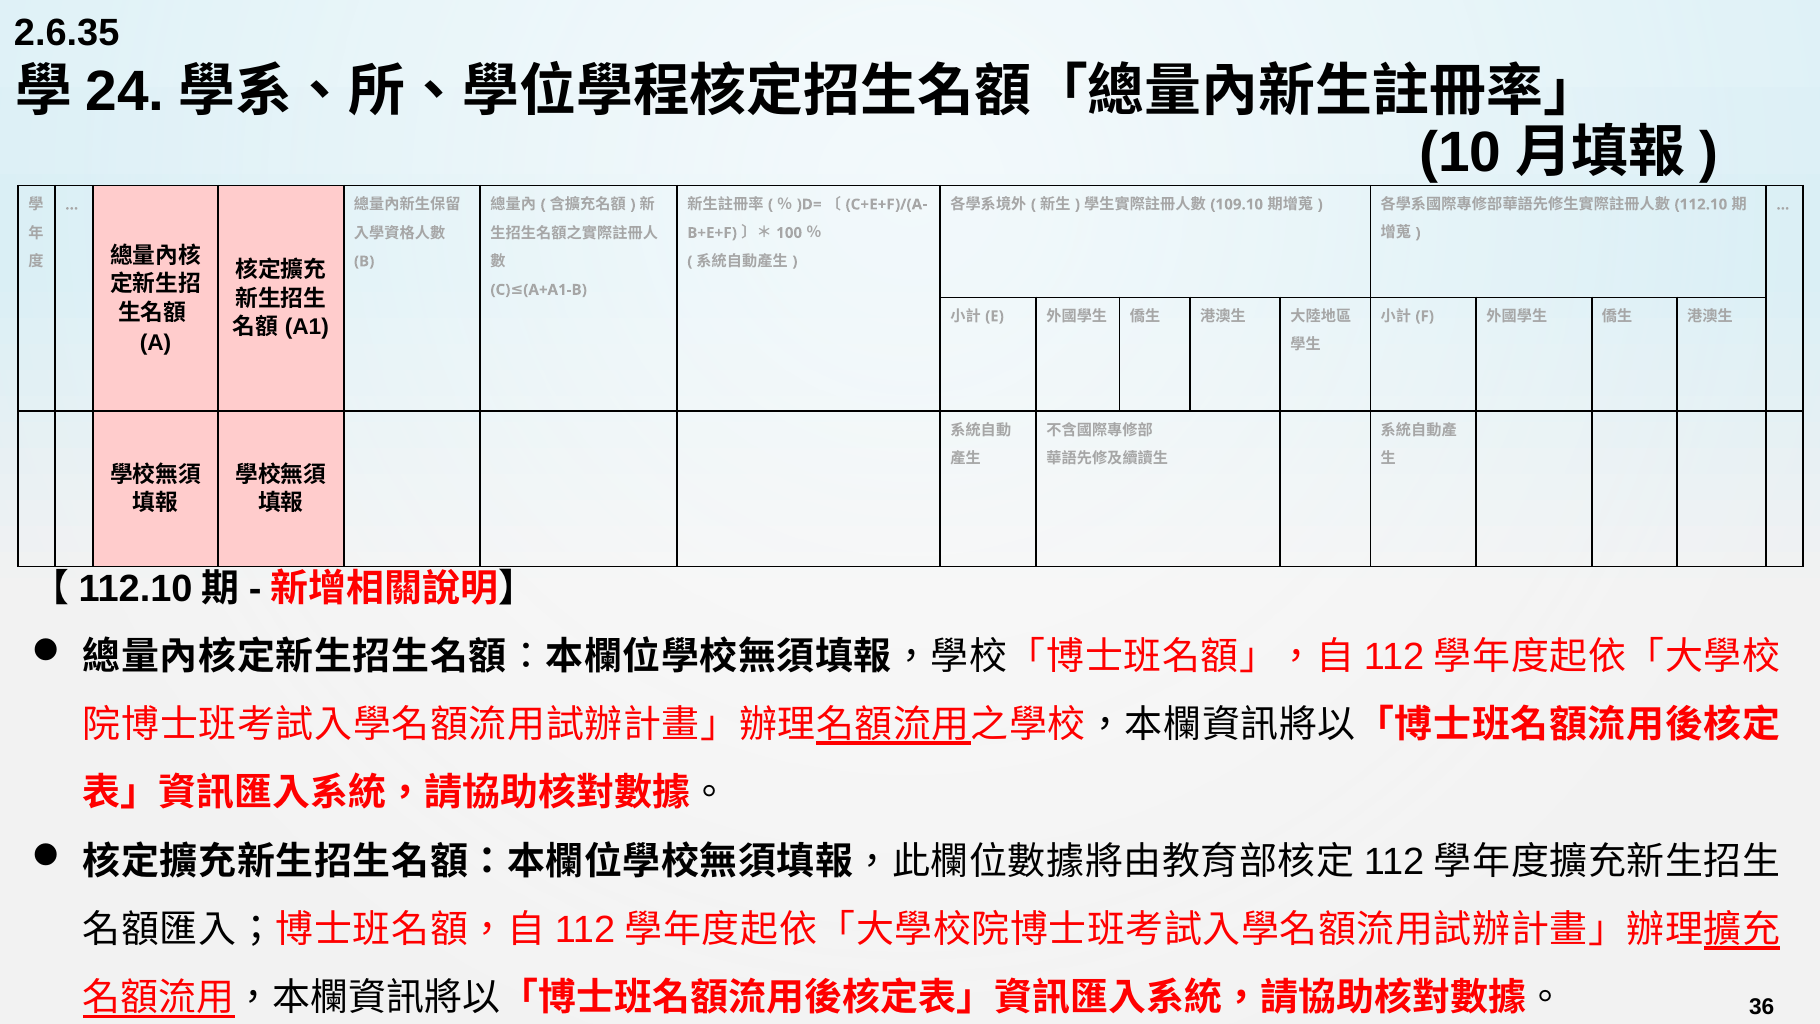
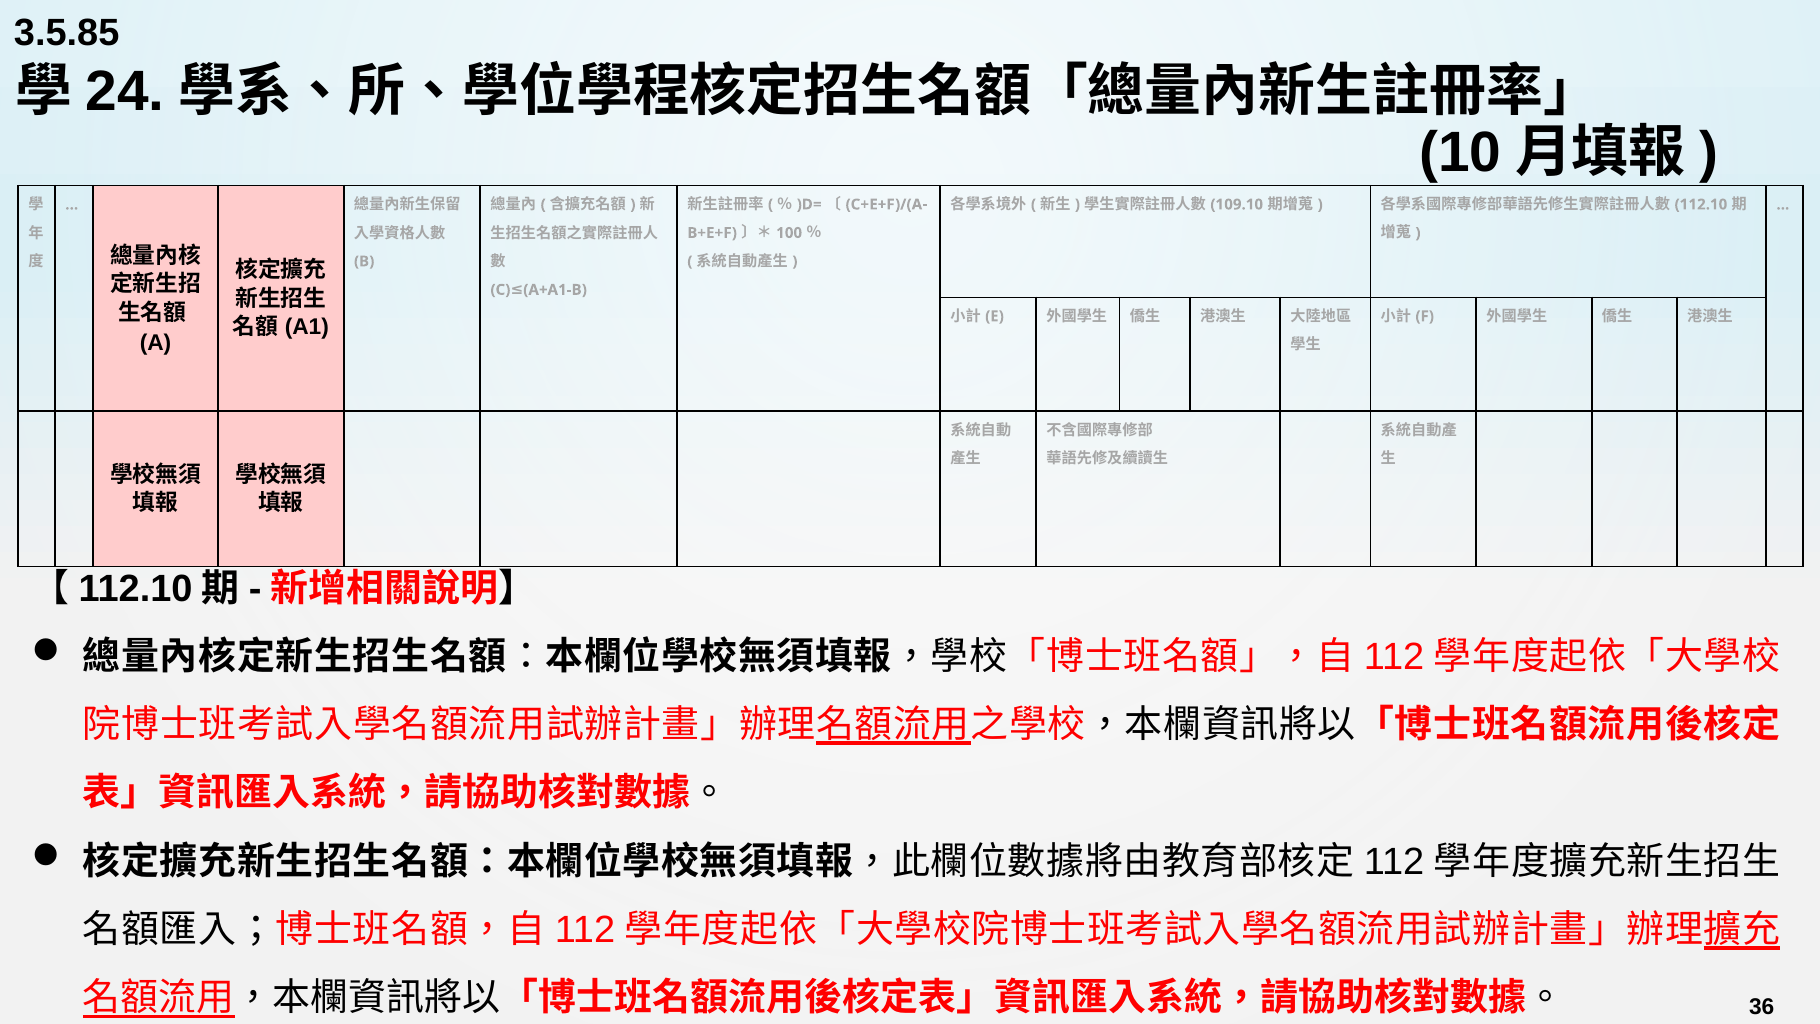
2.6.35: 2.6.35 -> 3.5.85
